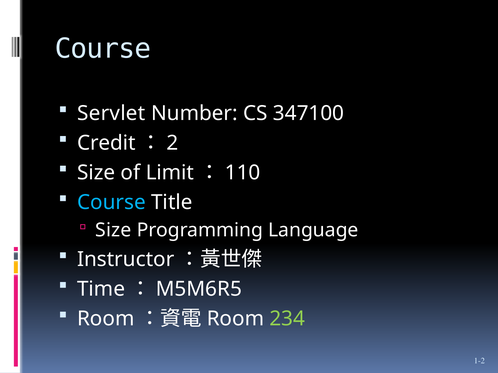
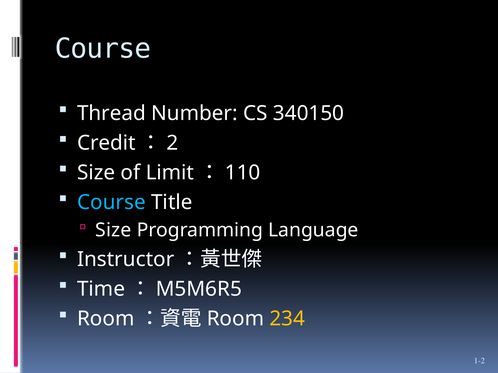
Servlet: Servlet -> Thread
347100: 347100 -> 340150
234 colour: light green -> yellow
